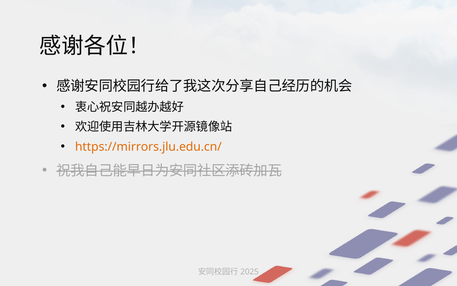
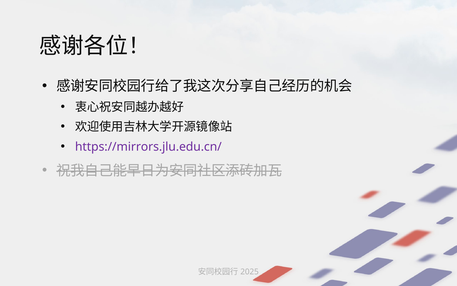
https://mirrors.jlu.edu.cn/ colour: orange -> purple
